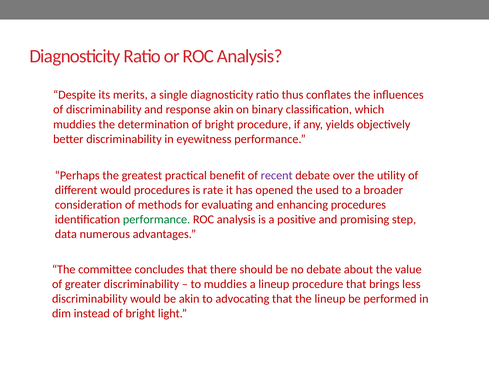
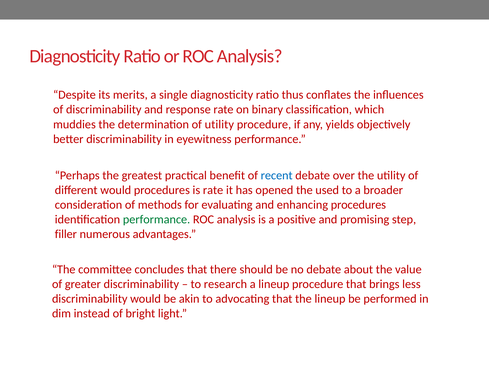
response akin: akin -> rate
determination of bright: bright -> utility
recent colour: purple -> blue
data: data -> filler
to muddies: muddies -> research
